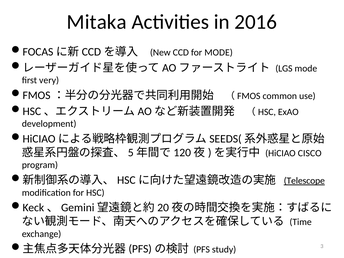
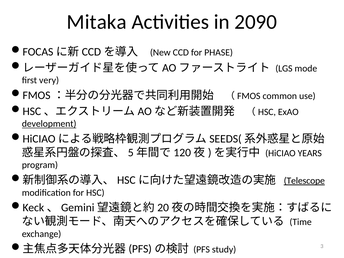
2016: 2016 -> 2090
for MODE: MODE -> PHASE
development underline: none -> present
CISCO: CISCO -> YEARS
